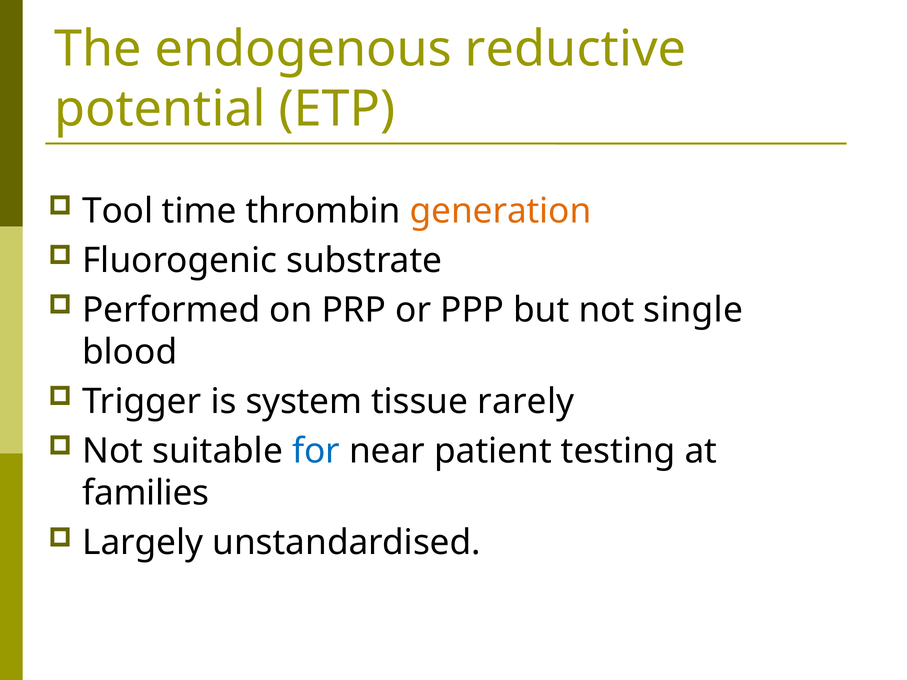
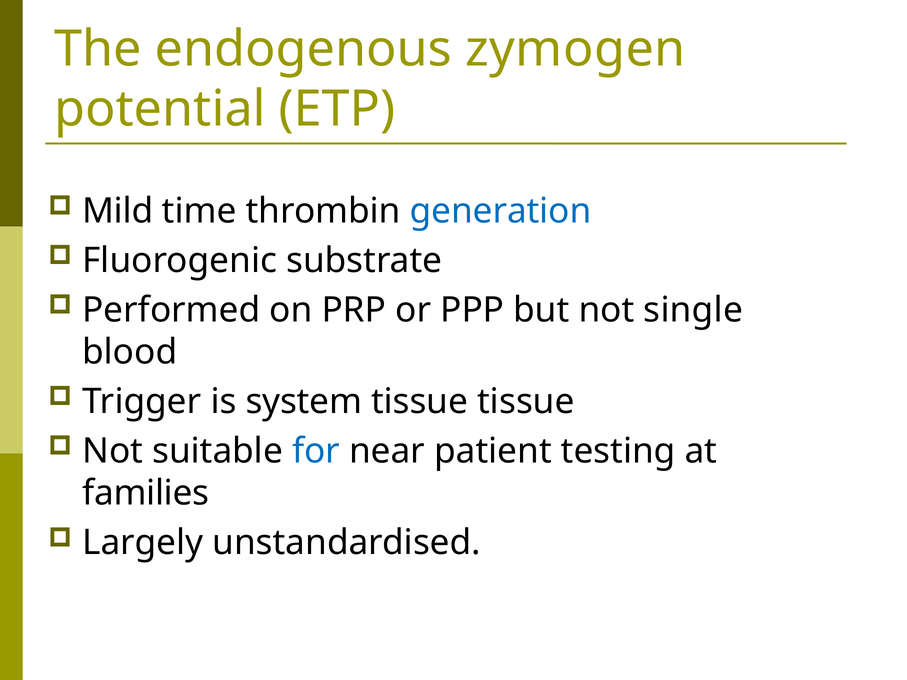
reductive: reductive -> zymogen
Tool: Tool -> Mild
generation colour: orange -> blue
tissue rarely: rarely -> tissue
